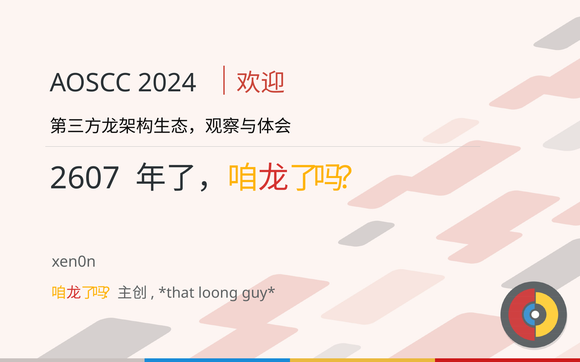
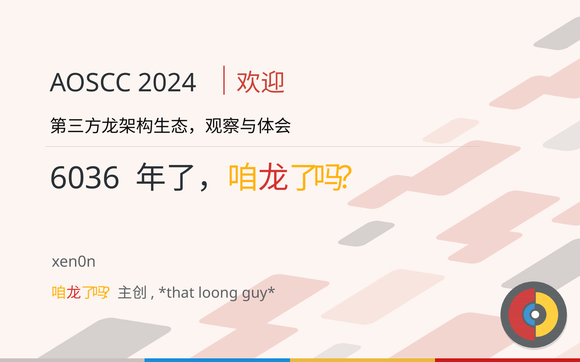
2607: 2607 -> 6036
